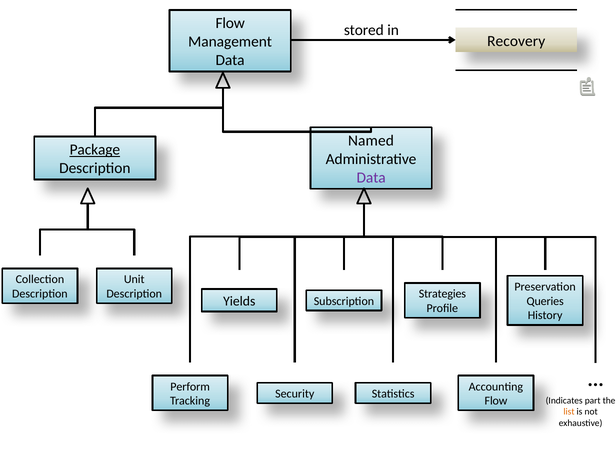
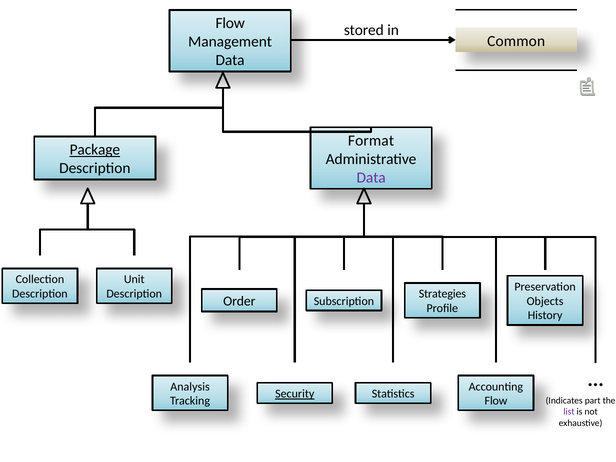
Recovery: Recovery -> Common
Named: Named -> Format
Yields: Yields -> Order
Queries: Queries -> Objects
Perform: Perform -> Analysis
Security underline: none -> present
list colour: orange -> purple
